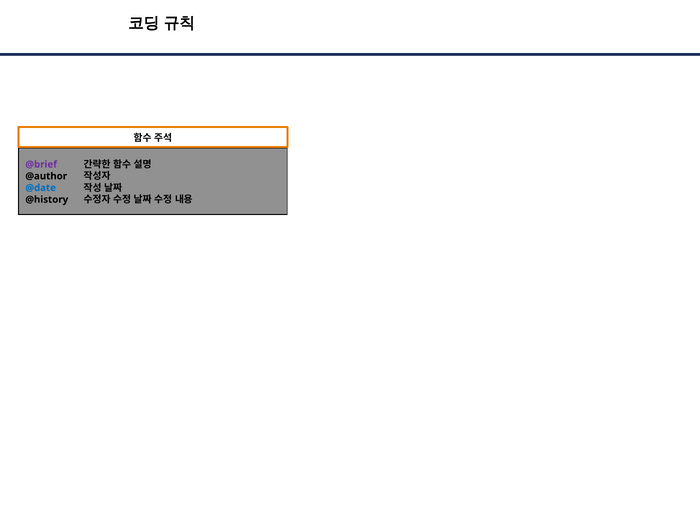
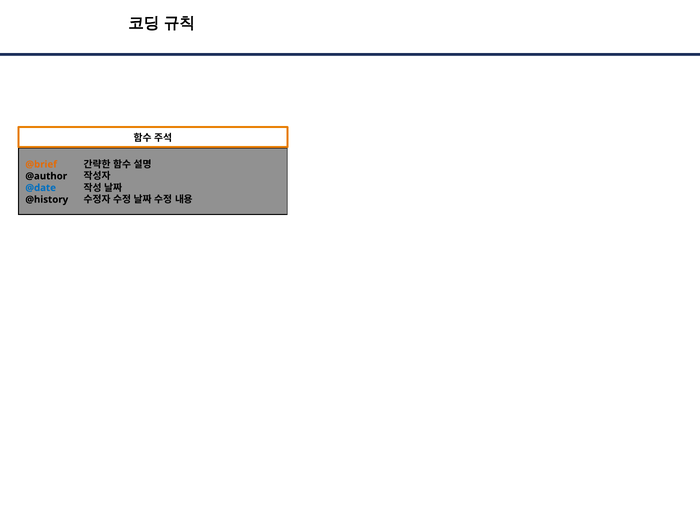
@brief colour: purple -> orange
